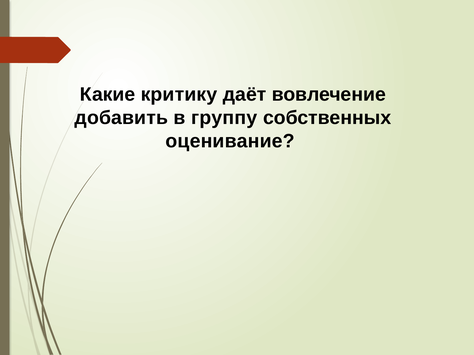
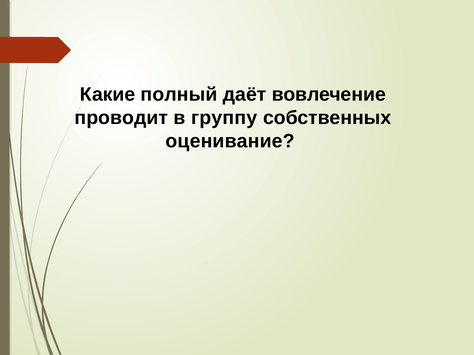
критику: критику -> полный
добавить: добавить -> проводит
